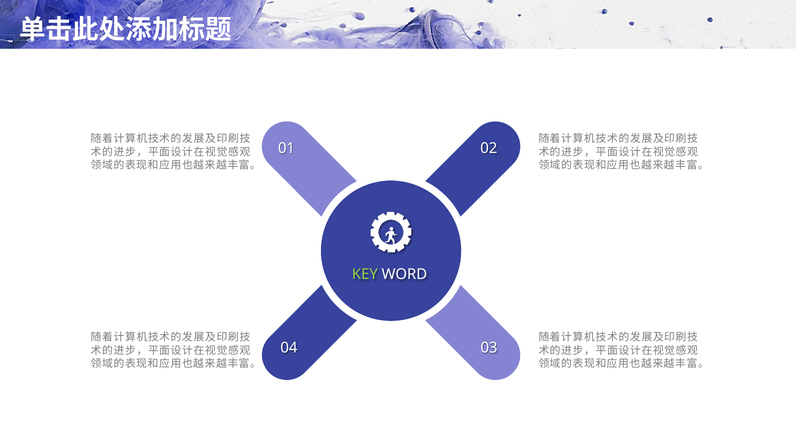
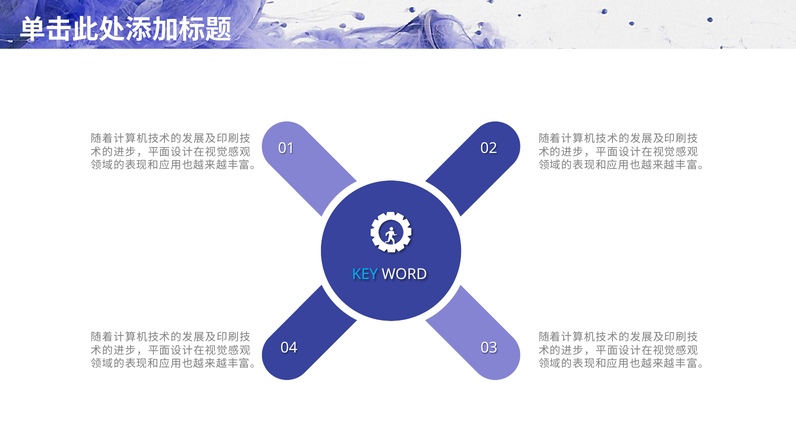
KEY colour: light green -> light blue
